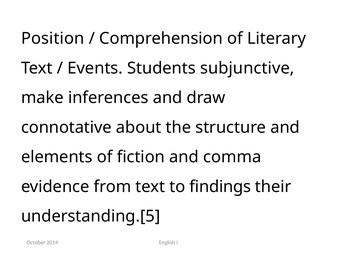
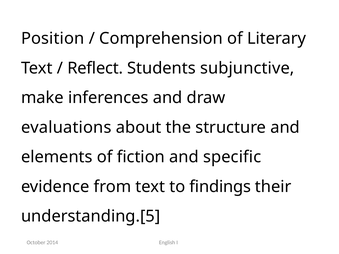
Events: Events -> Reflect
connotative: connotative -> evaluations
comma: comma -> specific
